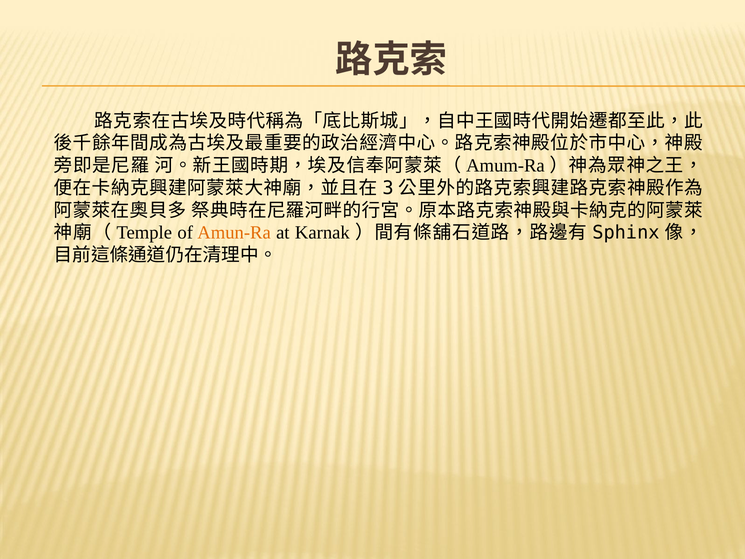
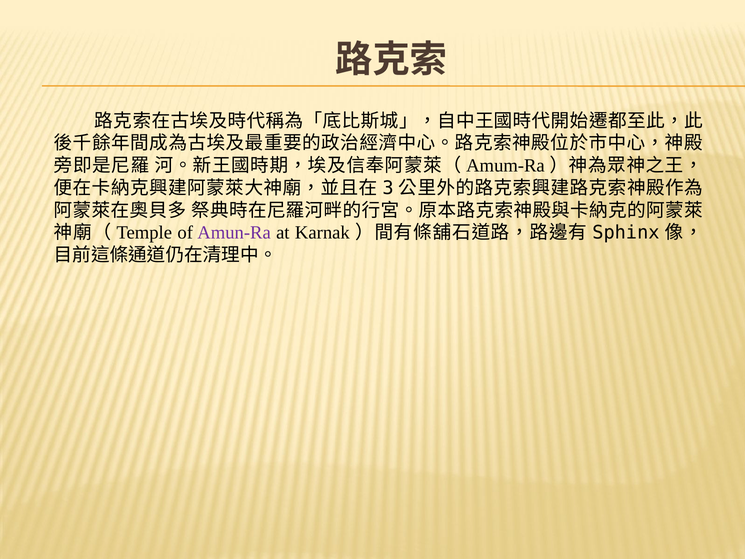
Amun-Ra colour: orange -> purple
